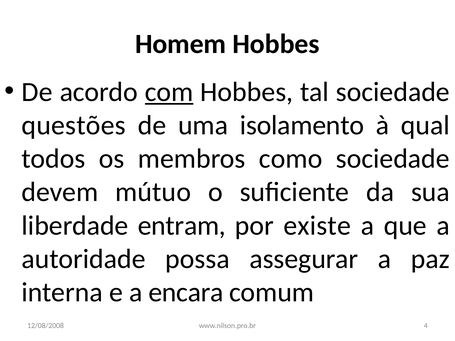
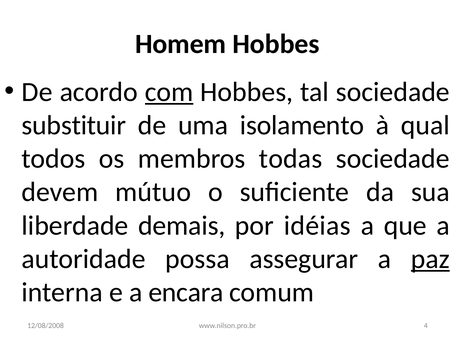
questões: questões -> substituir
como: como -> todas
entram: entram -> demais
existe: existe -> idéias
paz underline: none -> present
